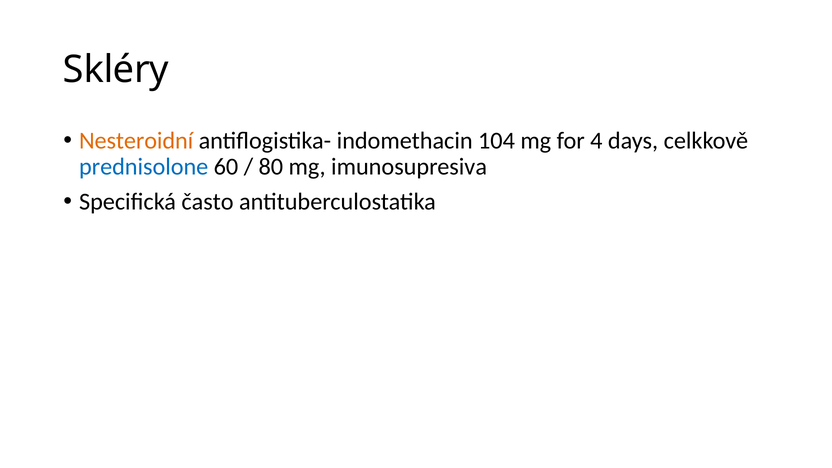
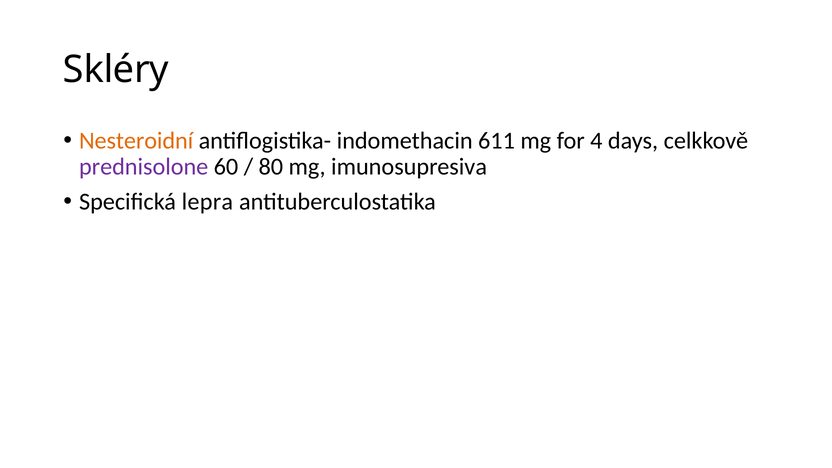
104: 104 -> 611
prednisolone colour: blue -> purple
často: často -> lepra
